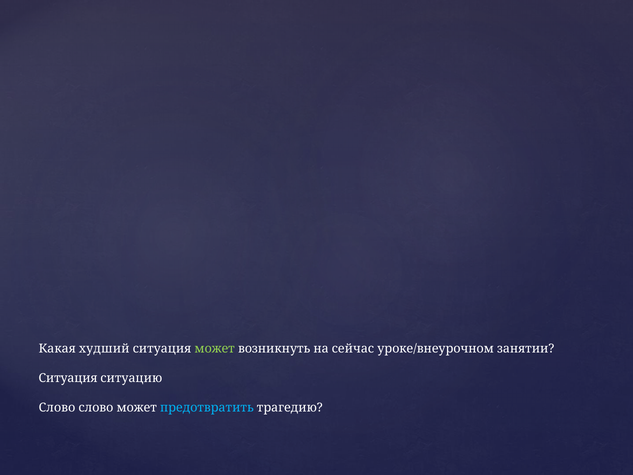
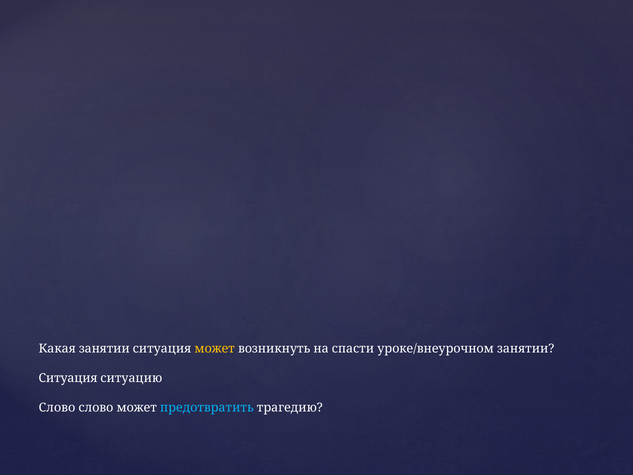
Какая худший: худший -> занятии
может at (215, 348) colour: light green -> yellow
сейчас: сейчас -> спасти
